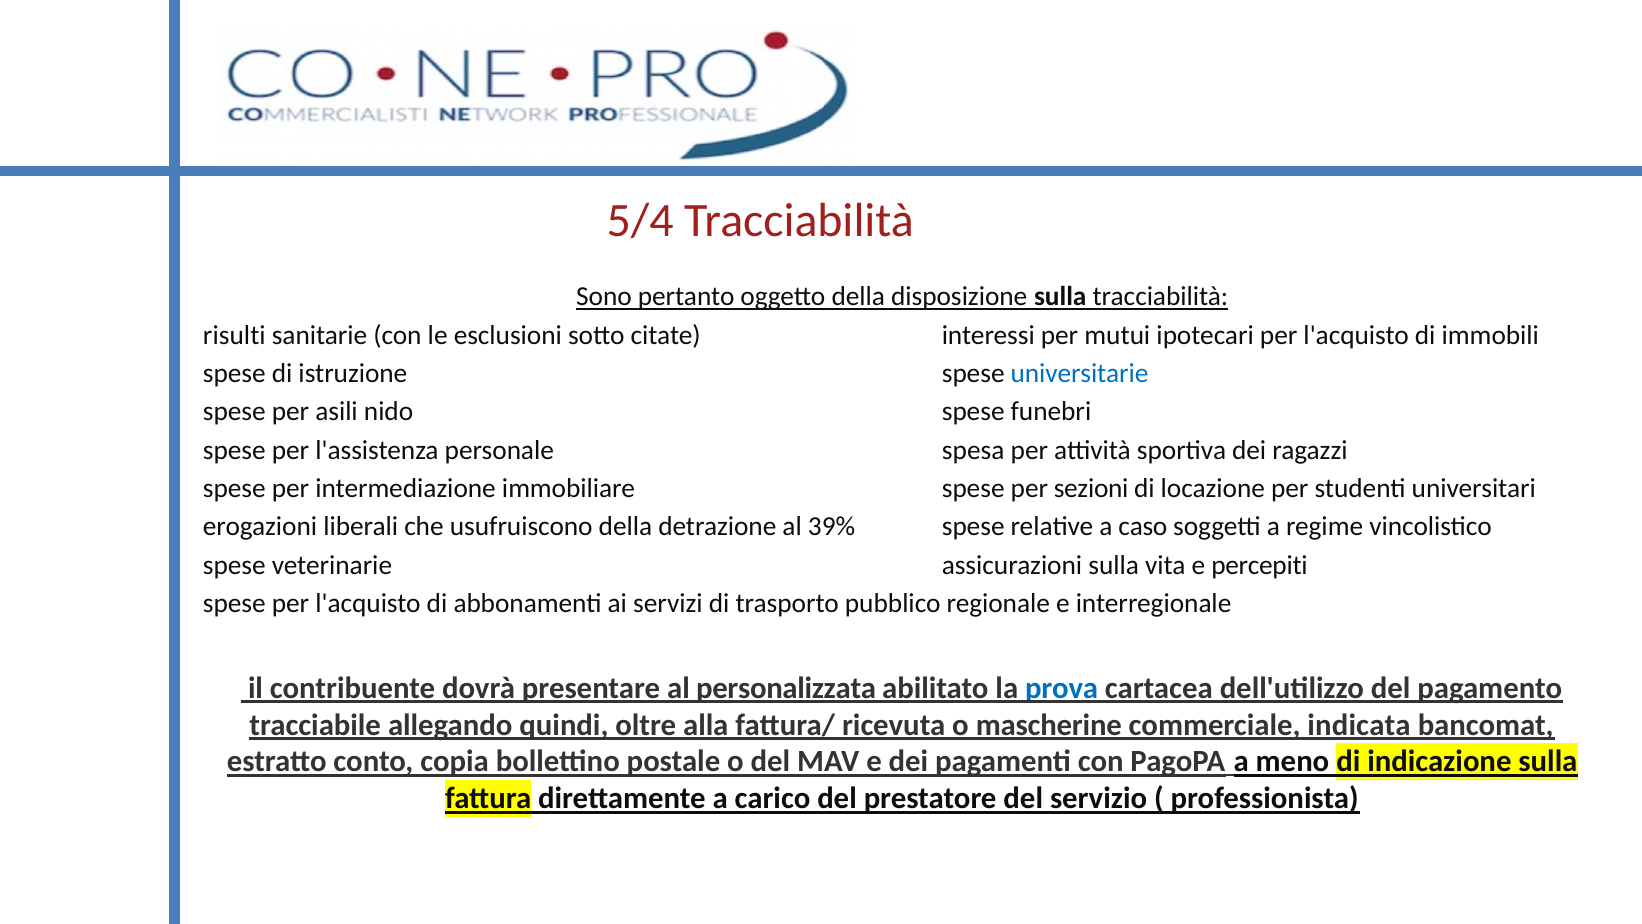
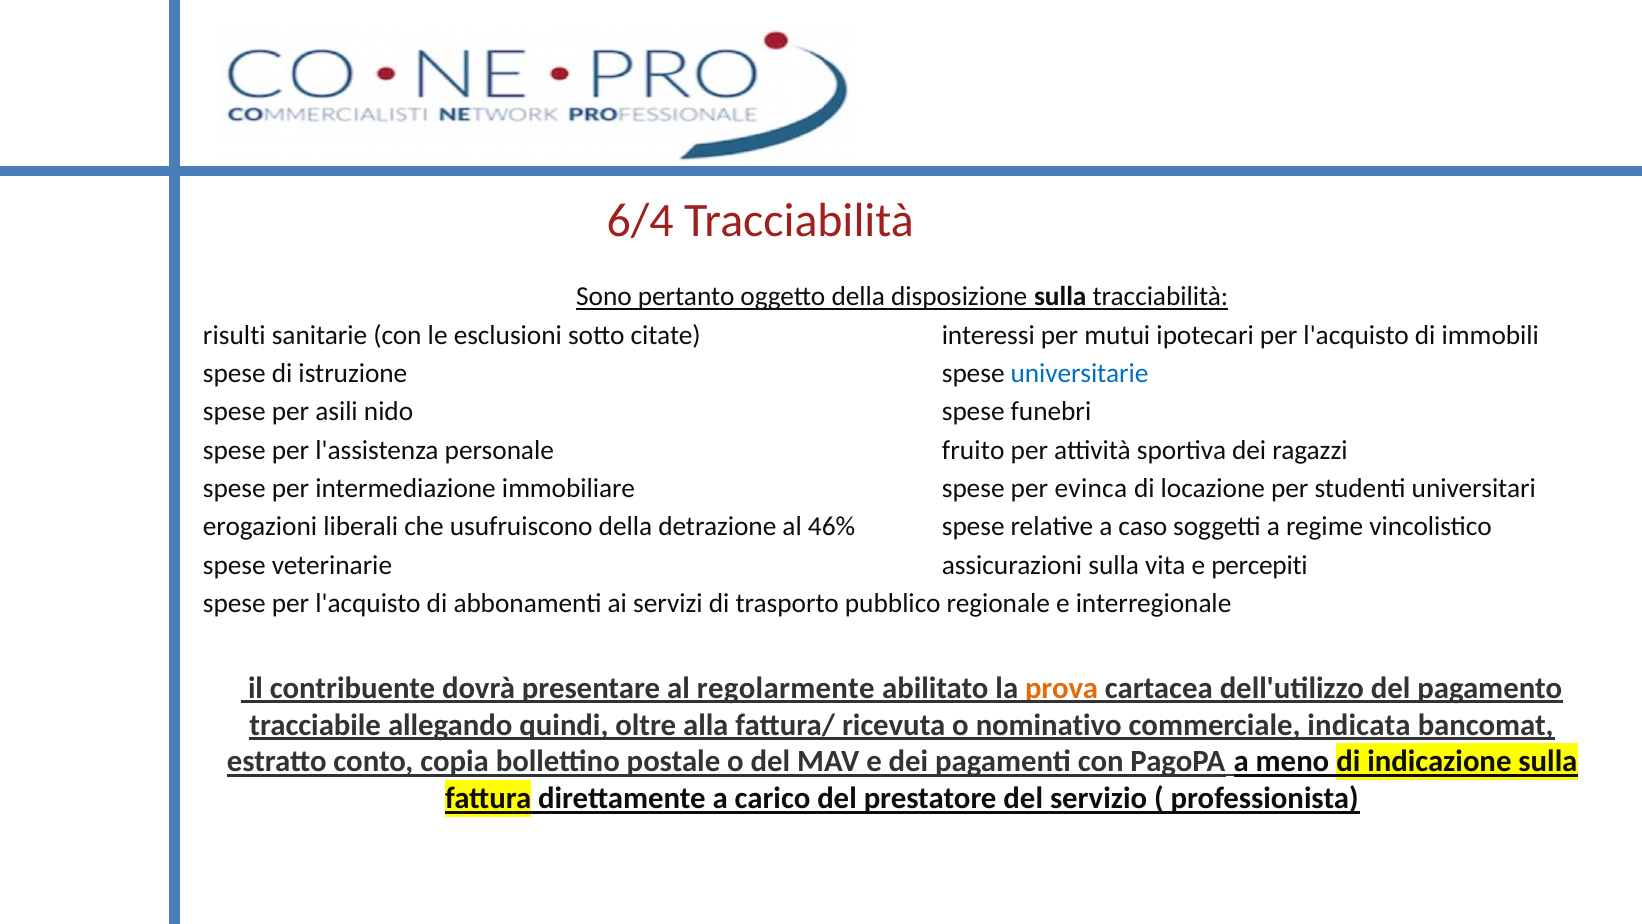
5/4: 5/4 -> 6/4
spesa: spesa -> fruito
sezioni: sezioni -> evinca
39%: 39% -> 46%
personalizzata: personalizzata -> regolarmente
prova colour: blue -> orange
mascherine: mascherine -> nominativo
